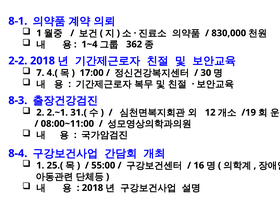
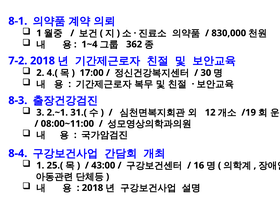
2-2: 2-2 -> 7-2
7: 7 -> 2
2: 2 -> 3
55:00: 55:00 -> 43:00
